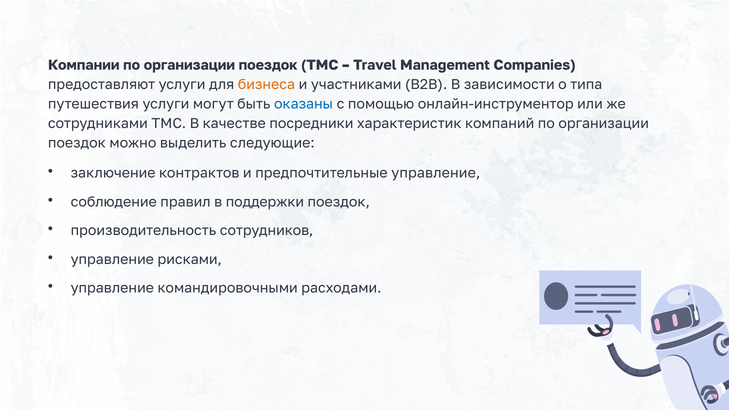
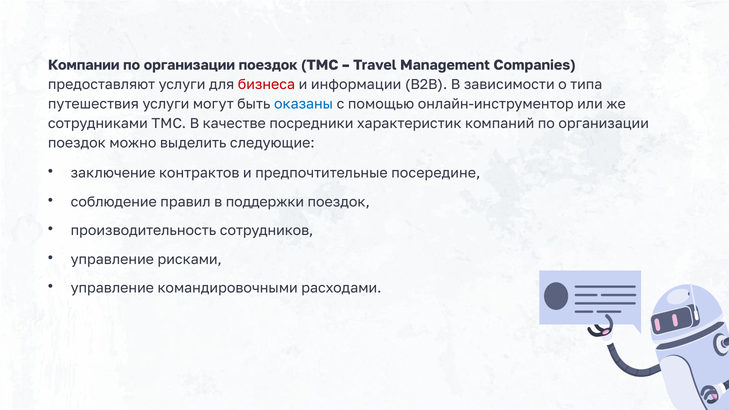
бизнеса colour: orange -> red
участниками: участниками -> информации
предпочтительные управление: управление -> посередине
